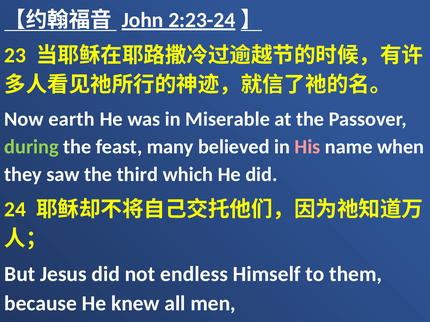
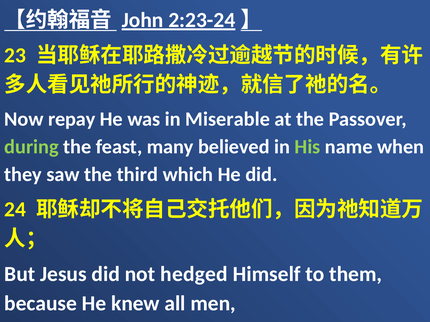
earth: earth -> repay
His colour: pink -> light green
endless: endless -> hedged
